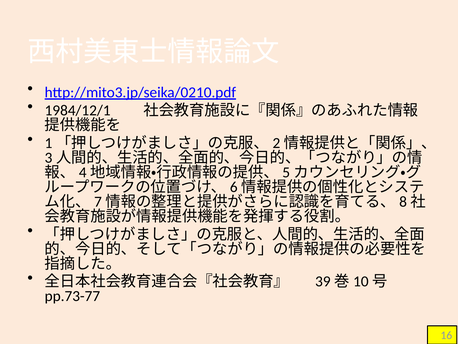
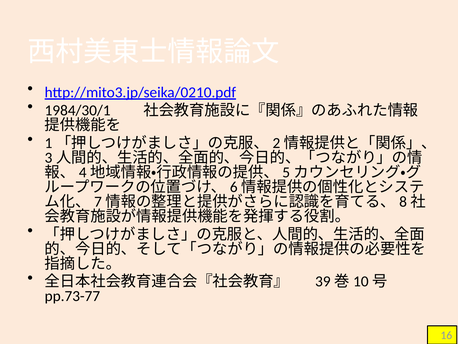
1984/12/1: 1984/12/1 -> 1984/30/1
